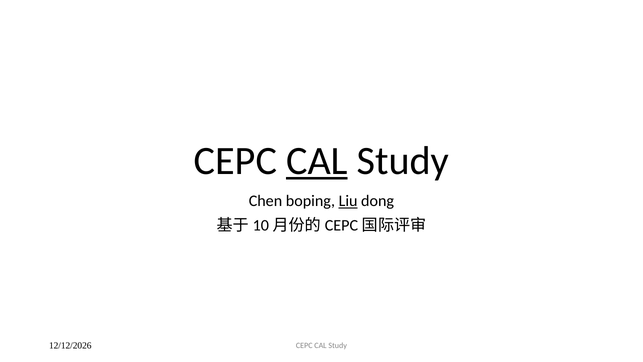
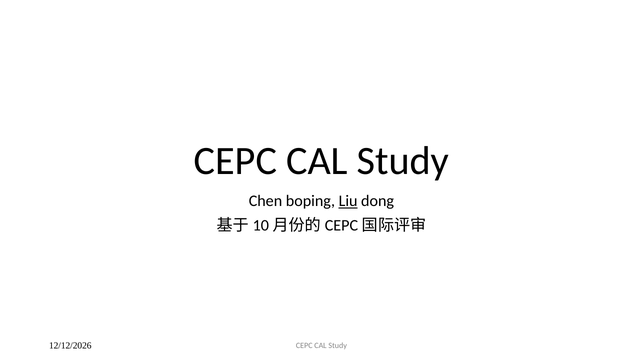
CAL at (317, 161) underline: present -> none
